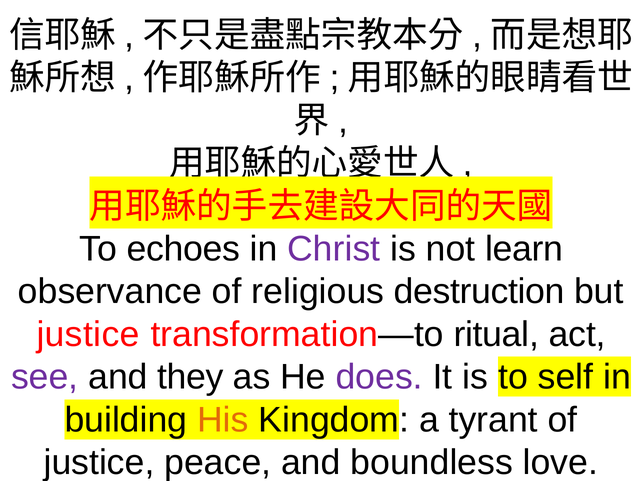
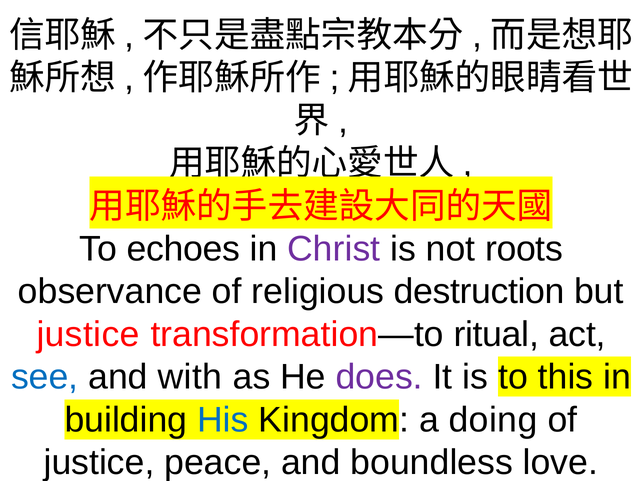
learn: learn -> roots
see colour: purple -> blue
they: they -> with
self: self -> this
His colour: orange -> blue
tyrant: tyrant -> doing
